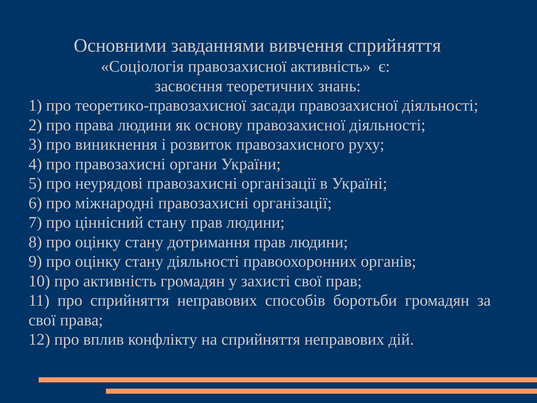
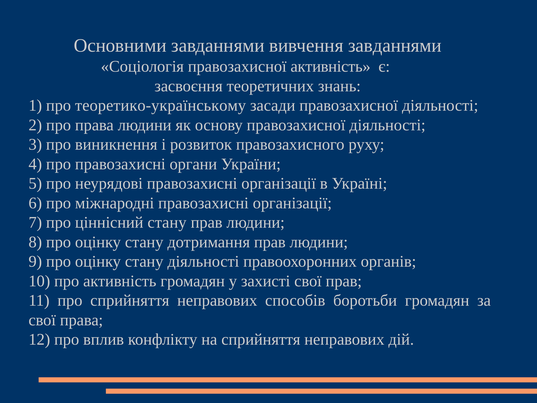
вивчення сприйняття: сприйняття -> завданнями
теоретико-правозахисної: теоретико-правозахисної -> теоретико-українському
